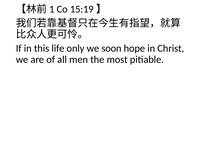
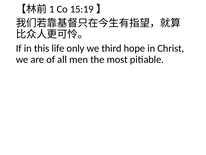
soon: soon -> third
